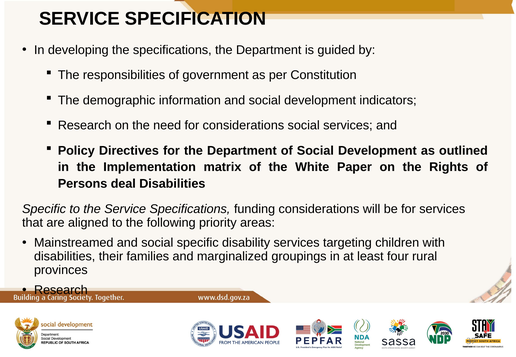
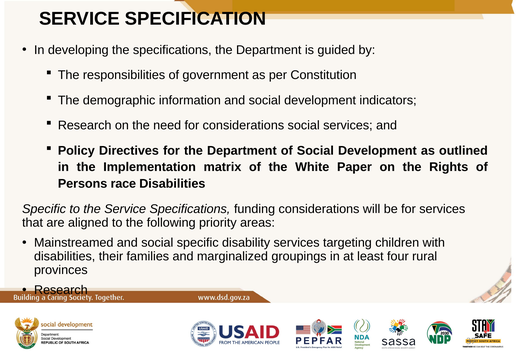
deal: deal -> race
